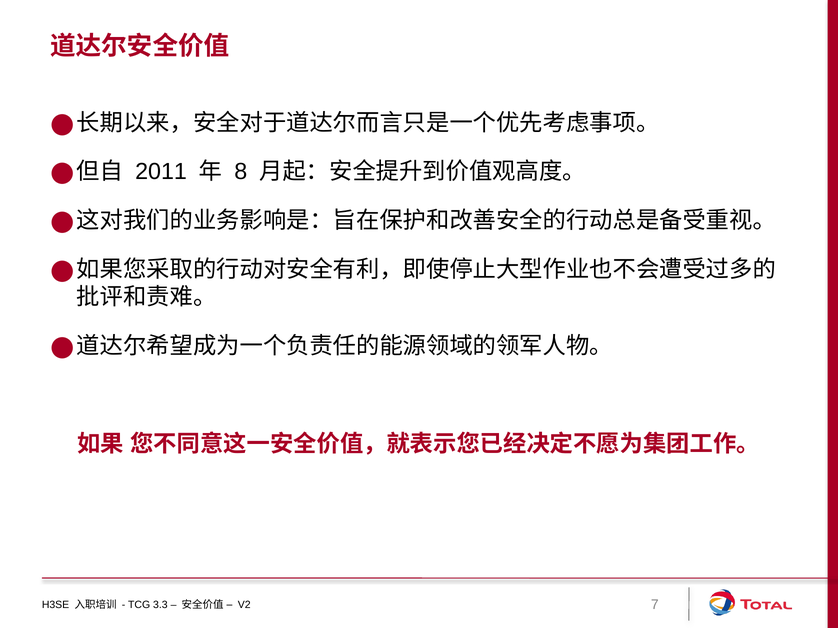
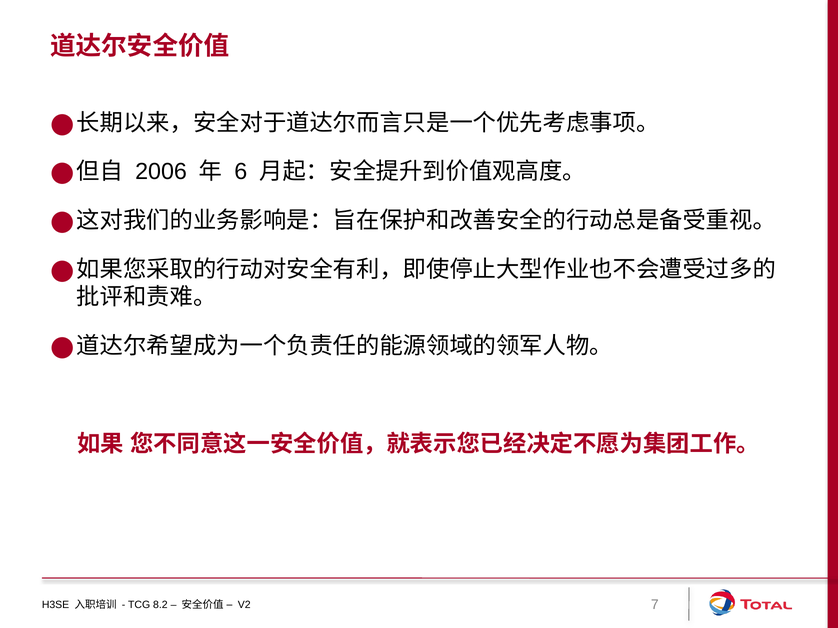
2011: 2011 -> 2006
8: 8 -> 6
3.3: 3.3 -> 8.2
